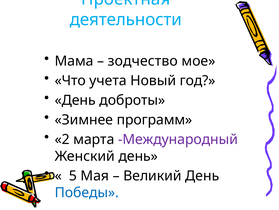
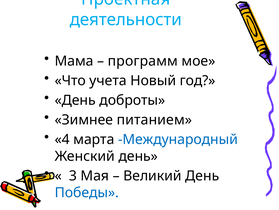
зодчество: зодчество -> программ
программ: программ -> питанием
2: 2 -> 4
Международный colour: purple -> blue
5: 5 -> 3
